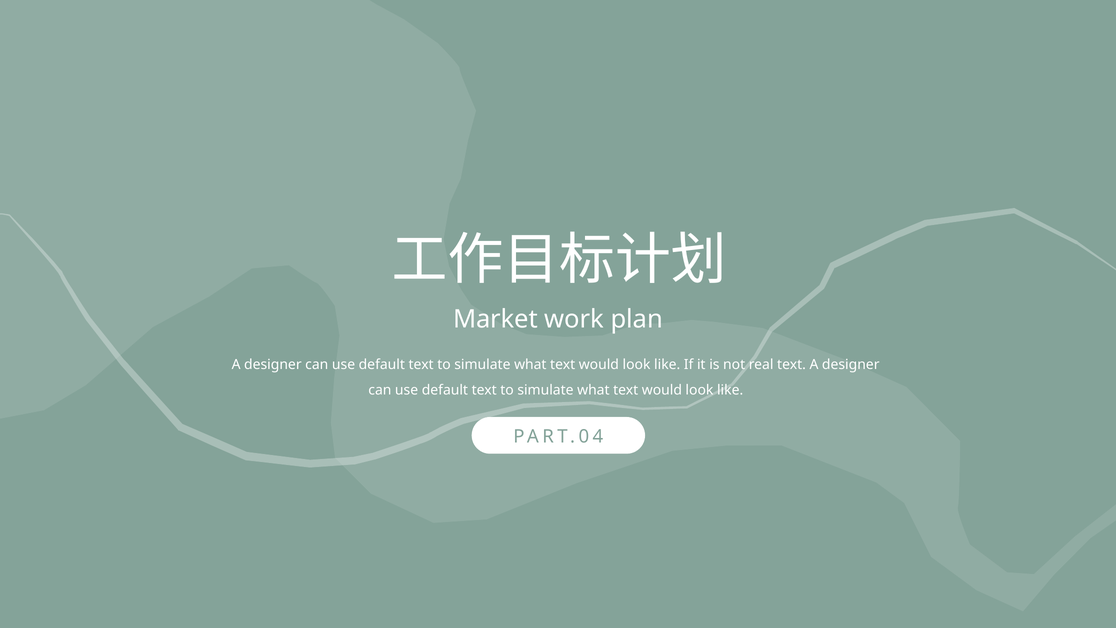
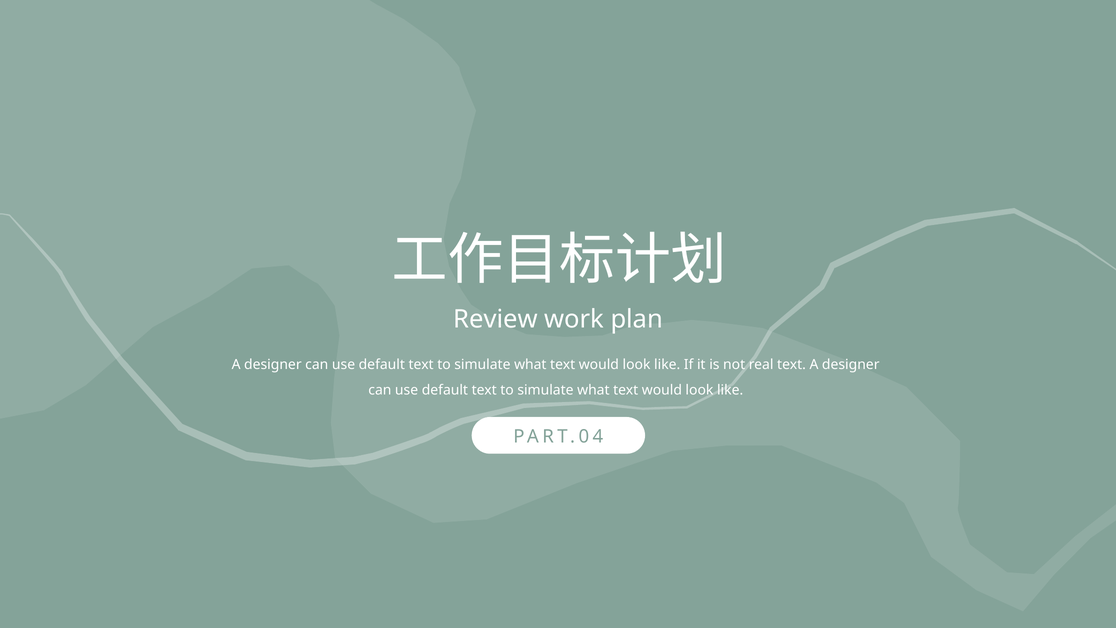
Market: Market -> Review
